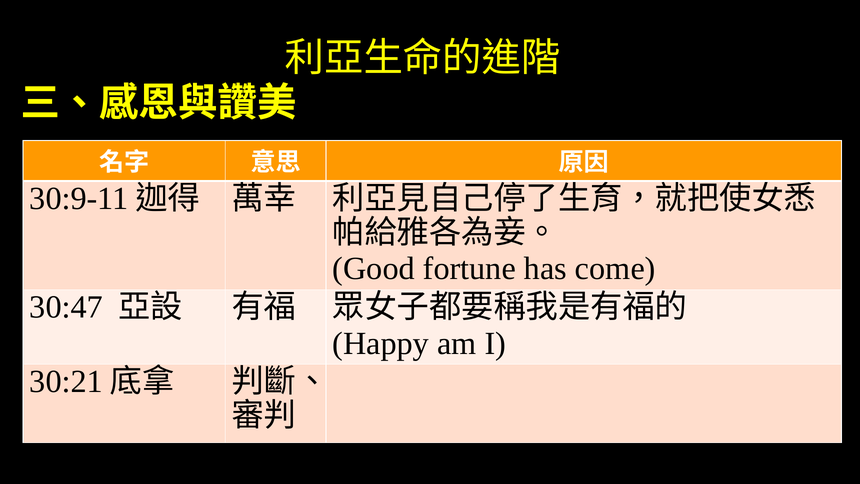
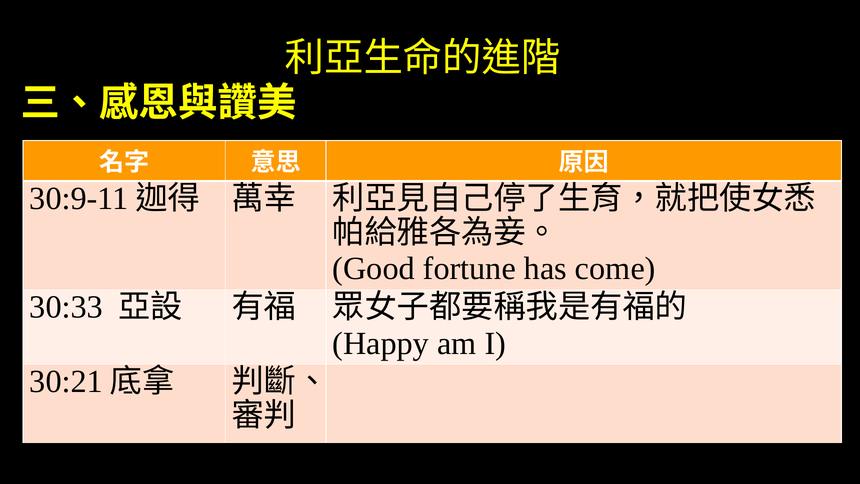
30:47: 30:47 -> 30:33
